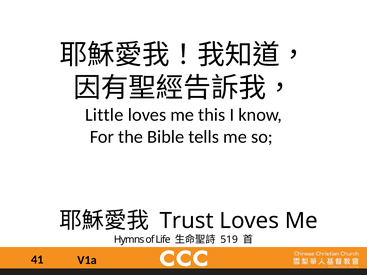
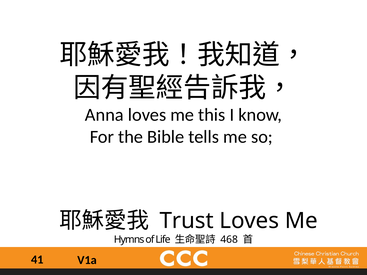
Little: Little -> Anna
519: 519 -> 468
